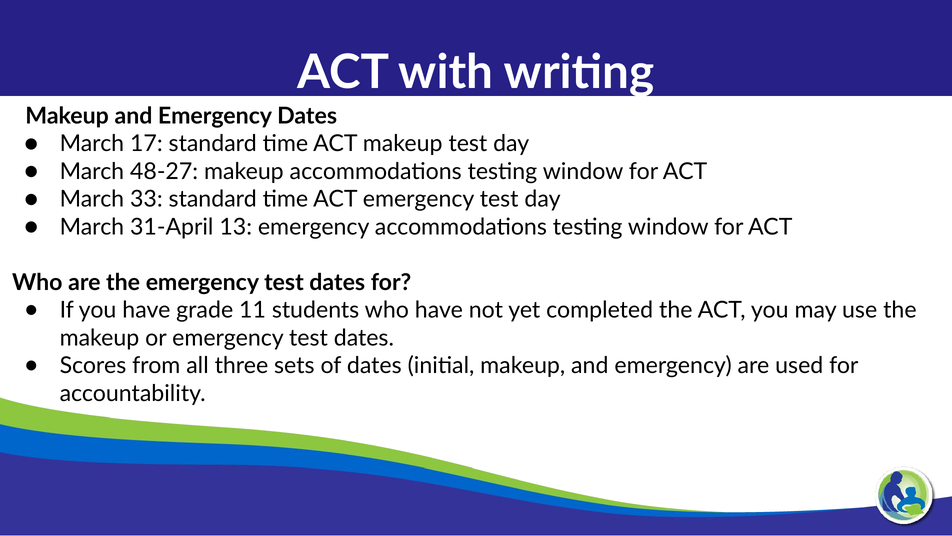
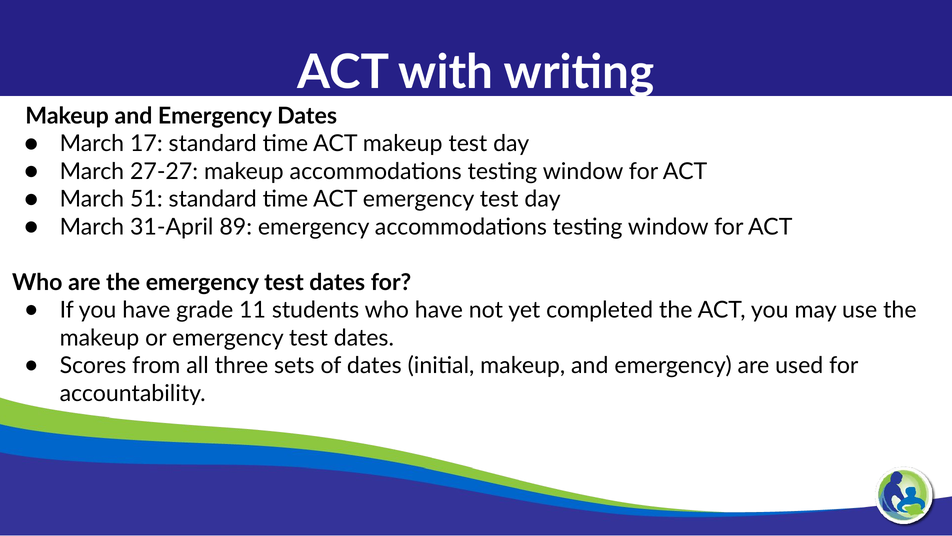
48-27: 48-27 -> 27-27
33: 33 -> 51
13: 13 -> 89
